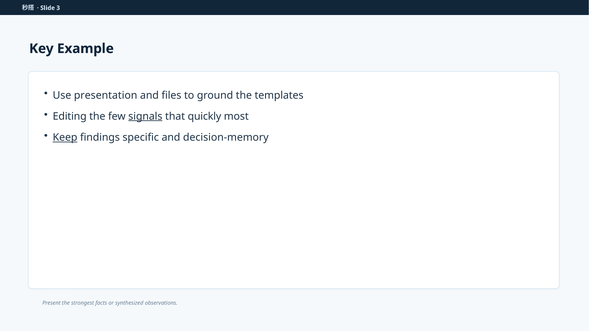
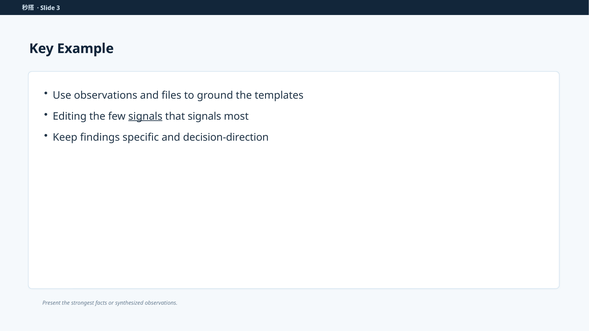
Use presentation: presentation -> observations
that quickly: quickly -> signals
Keep underline: present -> none
decision-memory: decision-memory -> decision-direction
